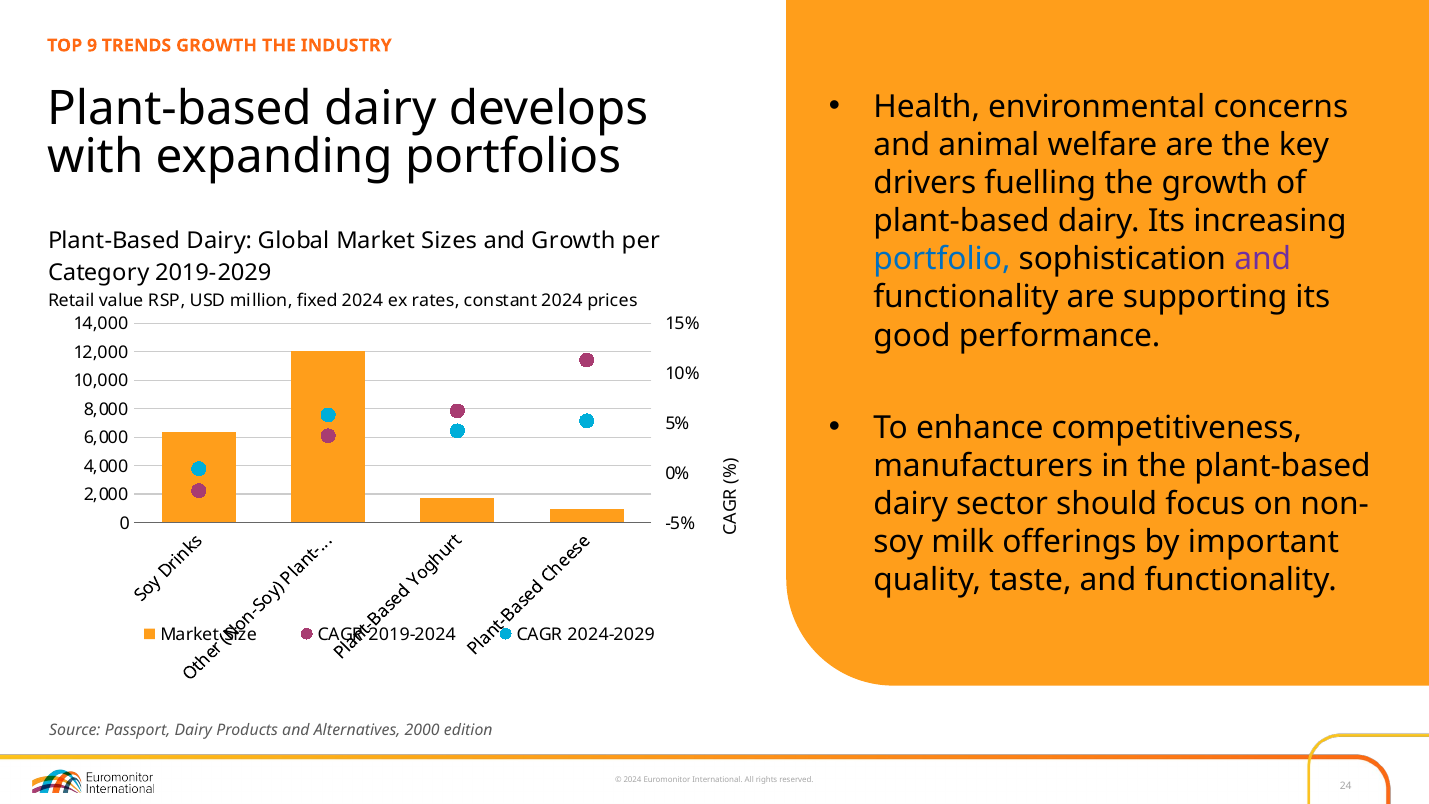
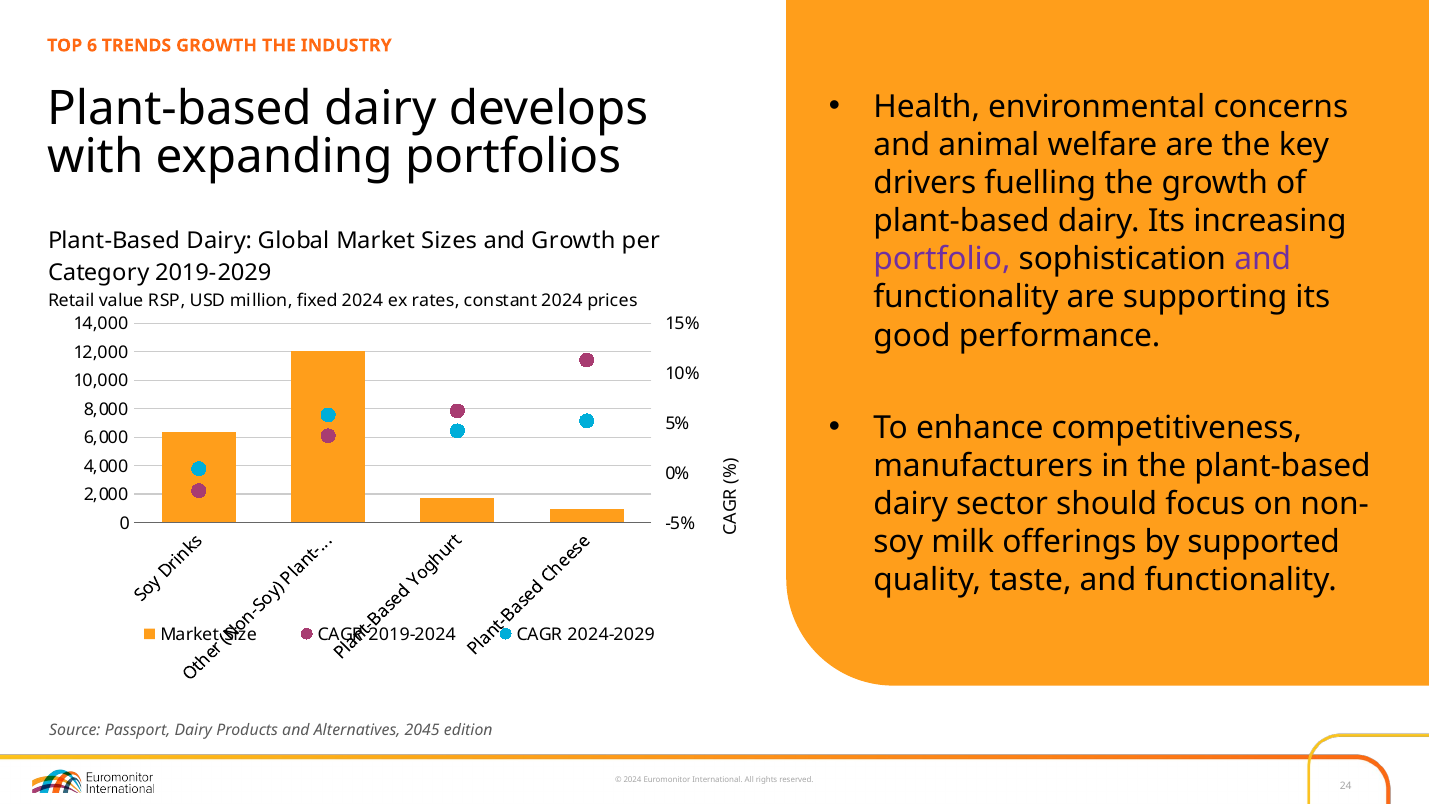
9: 9 -> 6
portfolio colour: blue -> purple
important: important -> supported
2000: 2000 -> 2045
